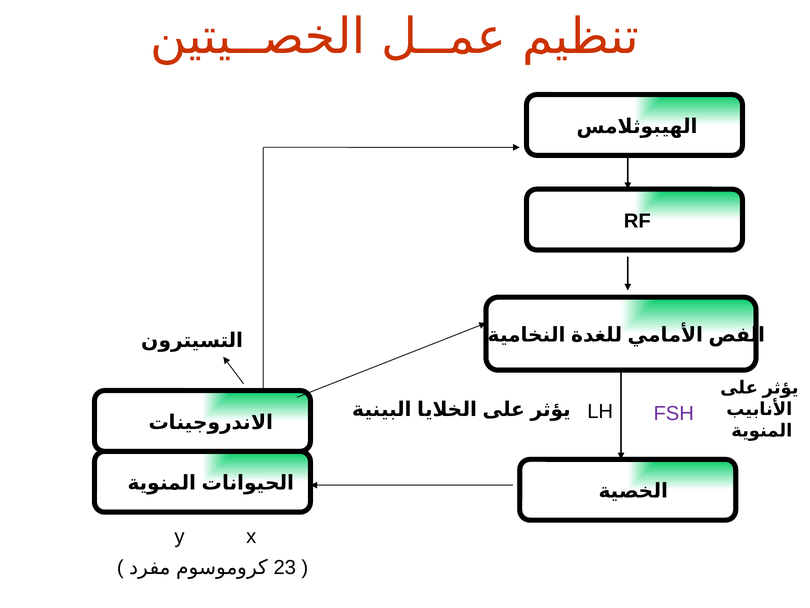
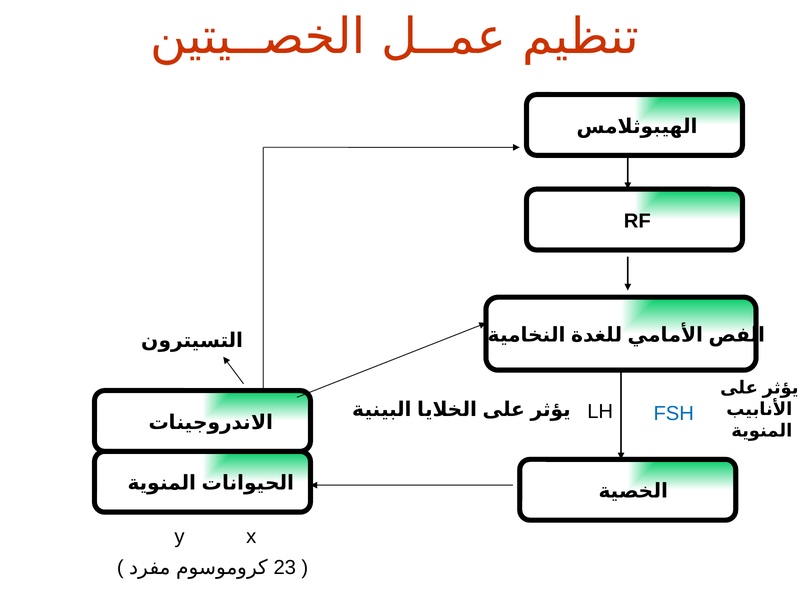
FSH colour: purple -> blue
